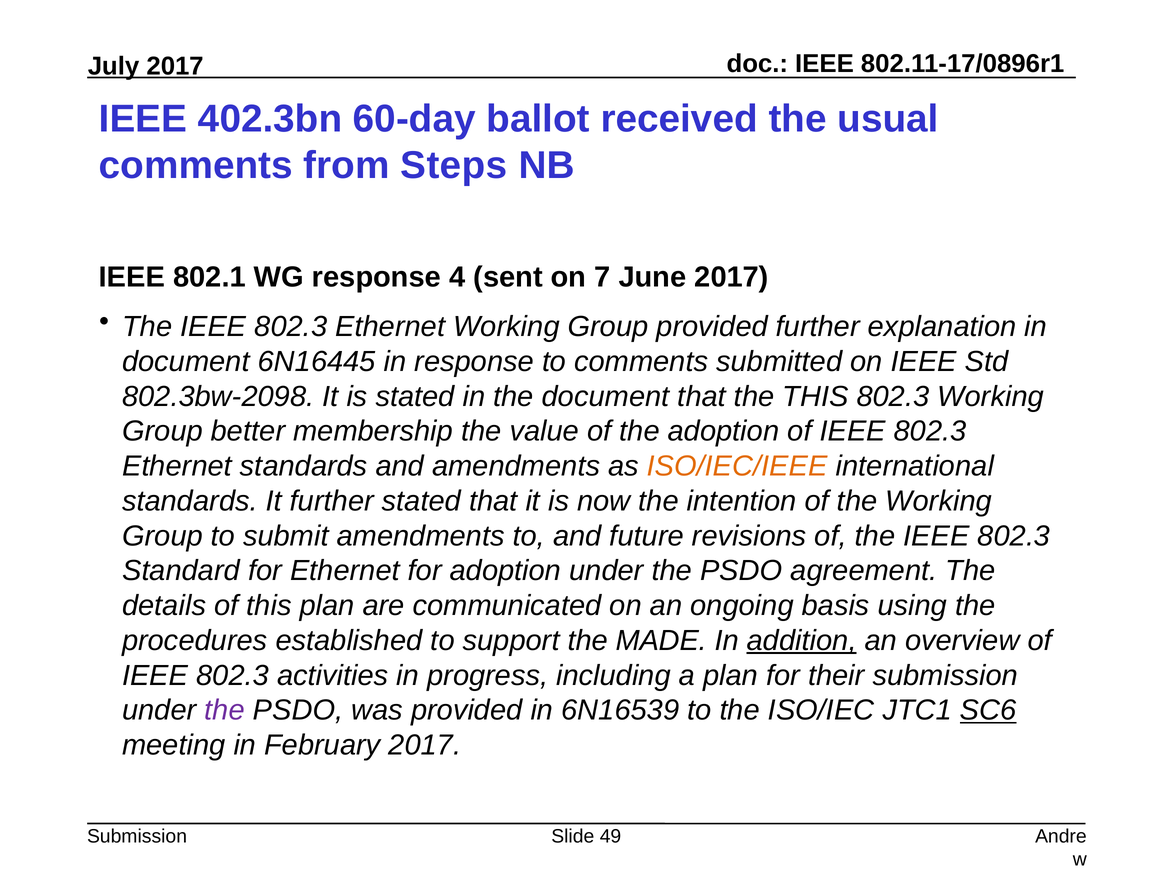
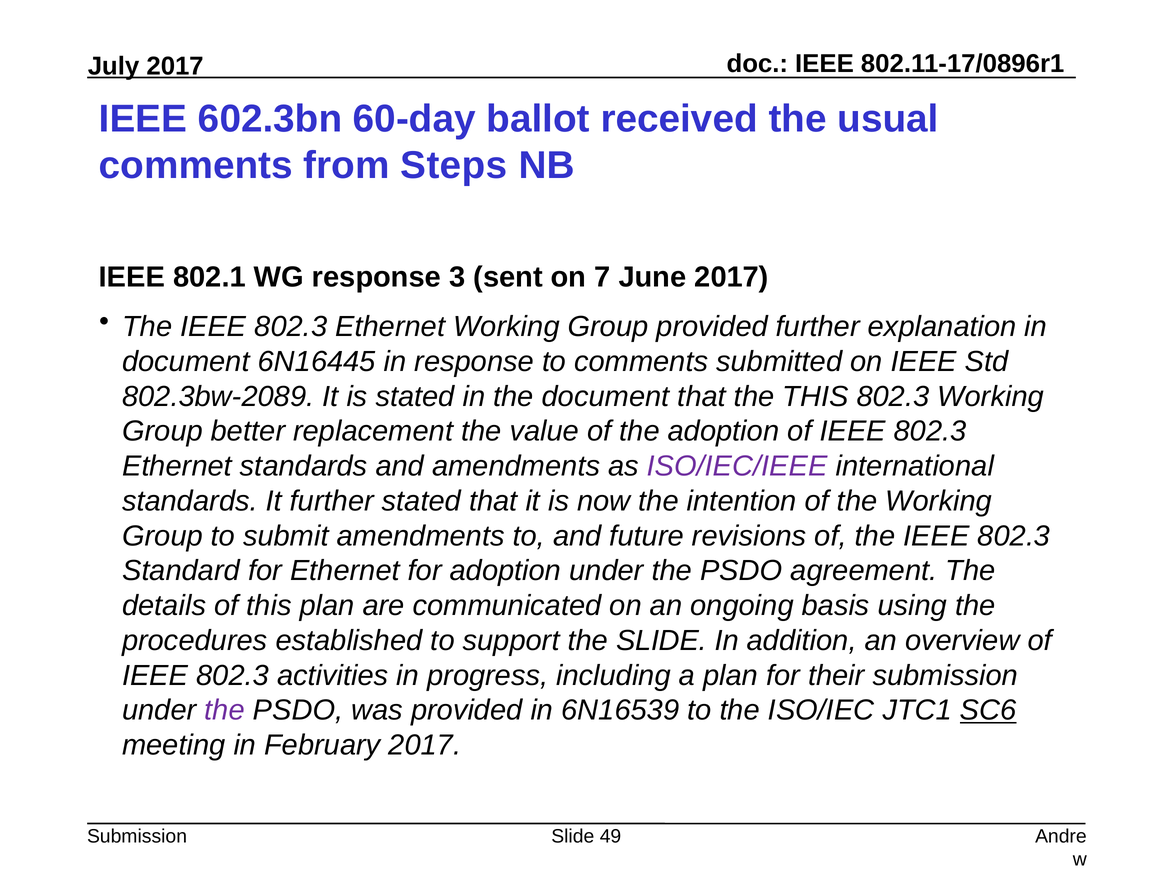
402.3bn: 402.3bn -> 602.3bn
4: 4 -> 3
802.3bw-2098: 802.3bw-2098 -> 802.3bw-2089
membership: membership -> replacement
ISO/IEC/IEEE colour: orange -> purple
the MADE: MADE -> SLIDE
addition underline: present -> none
